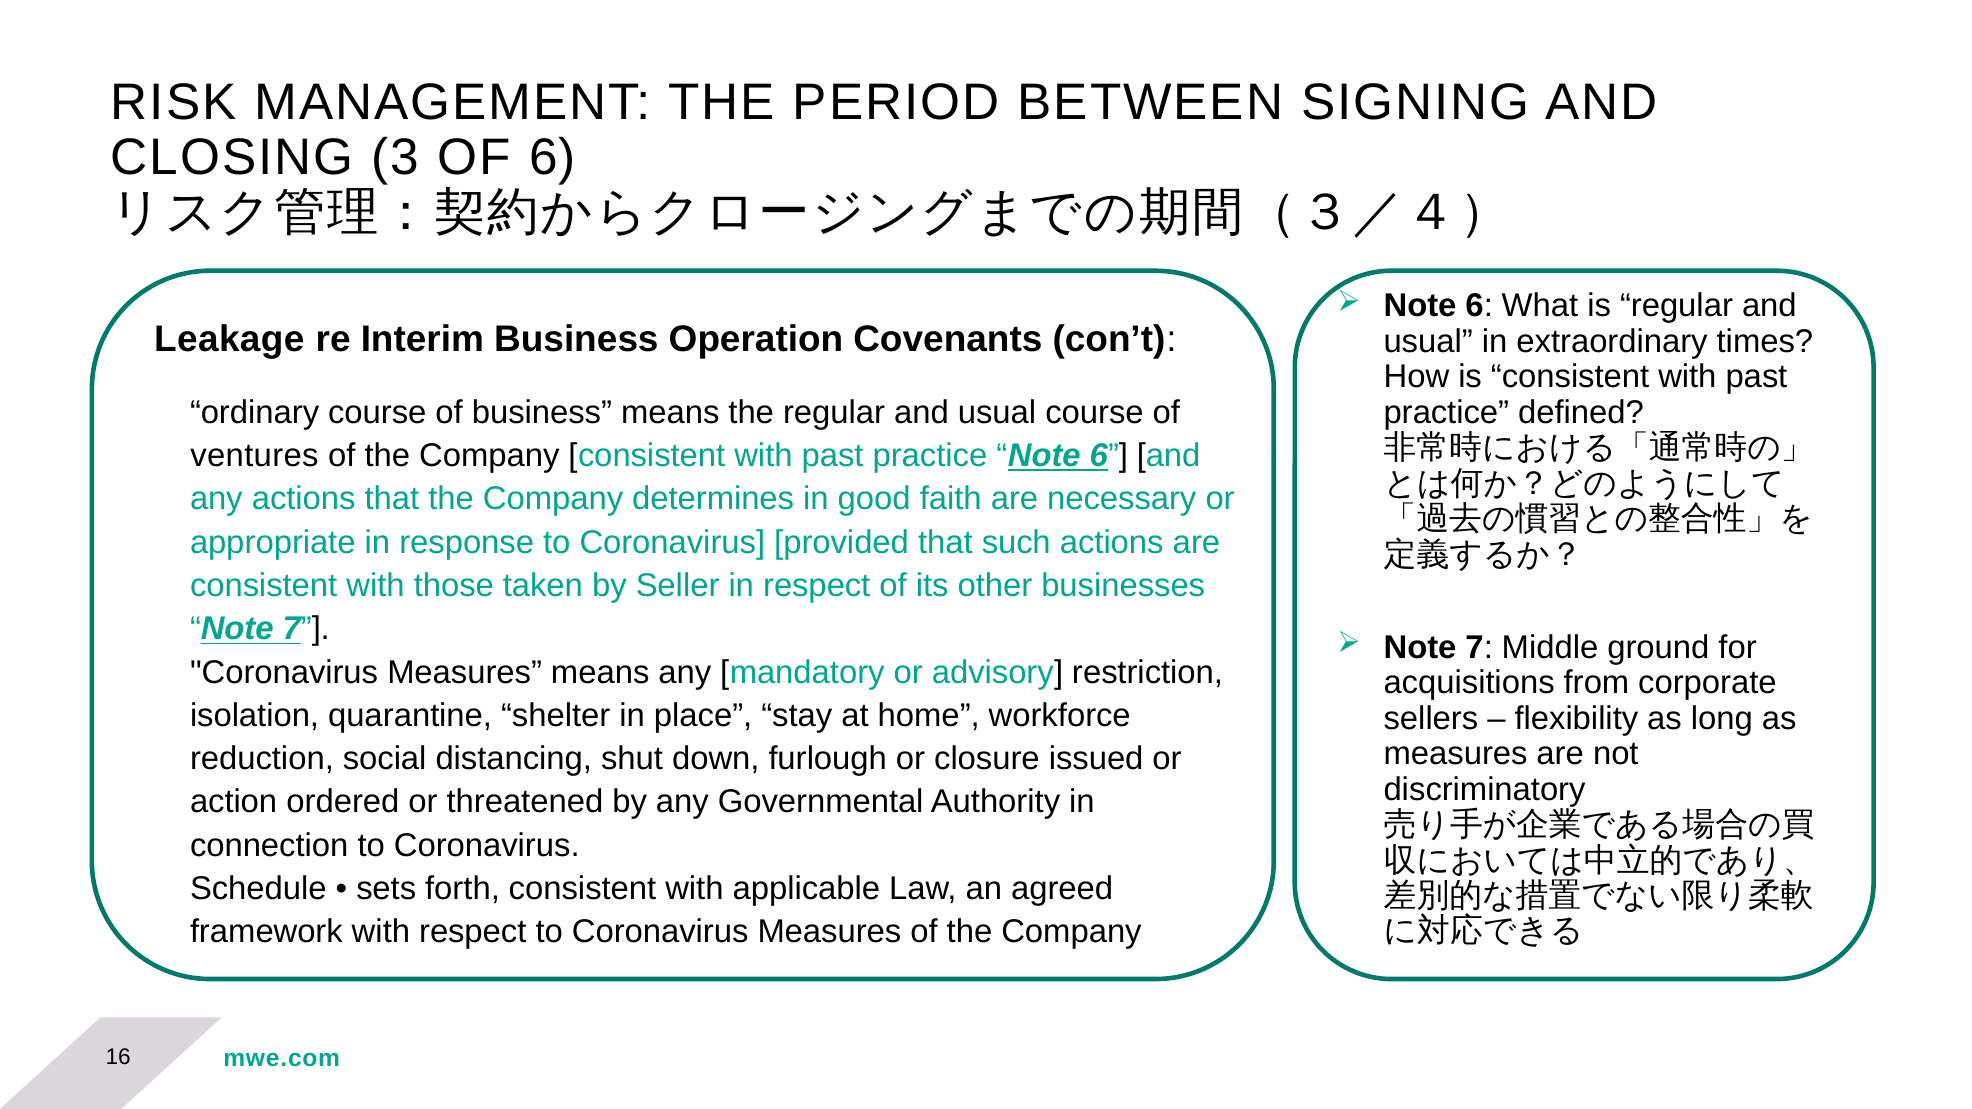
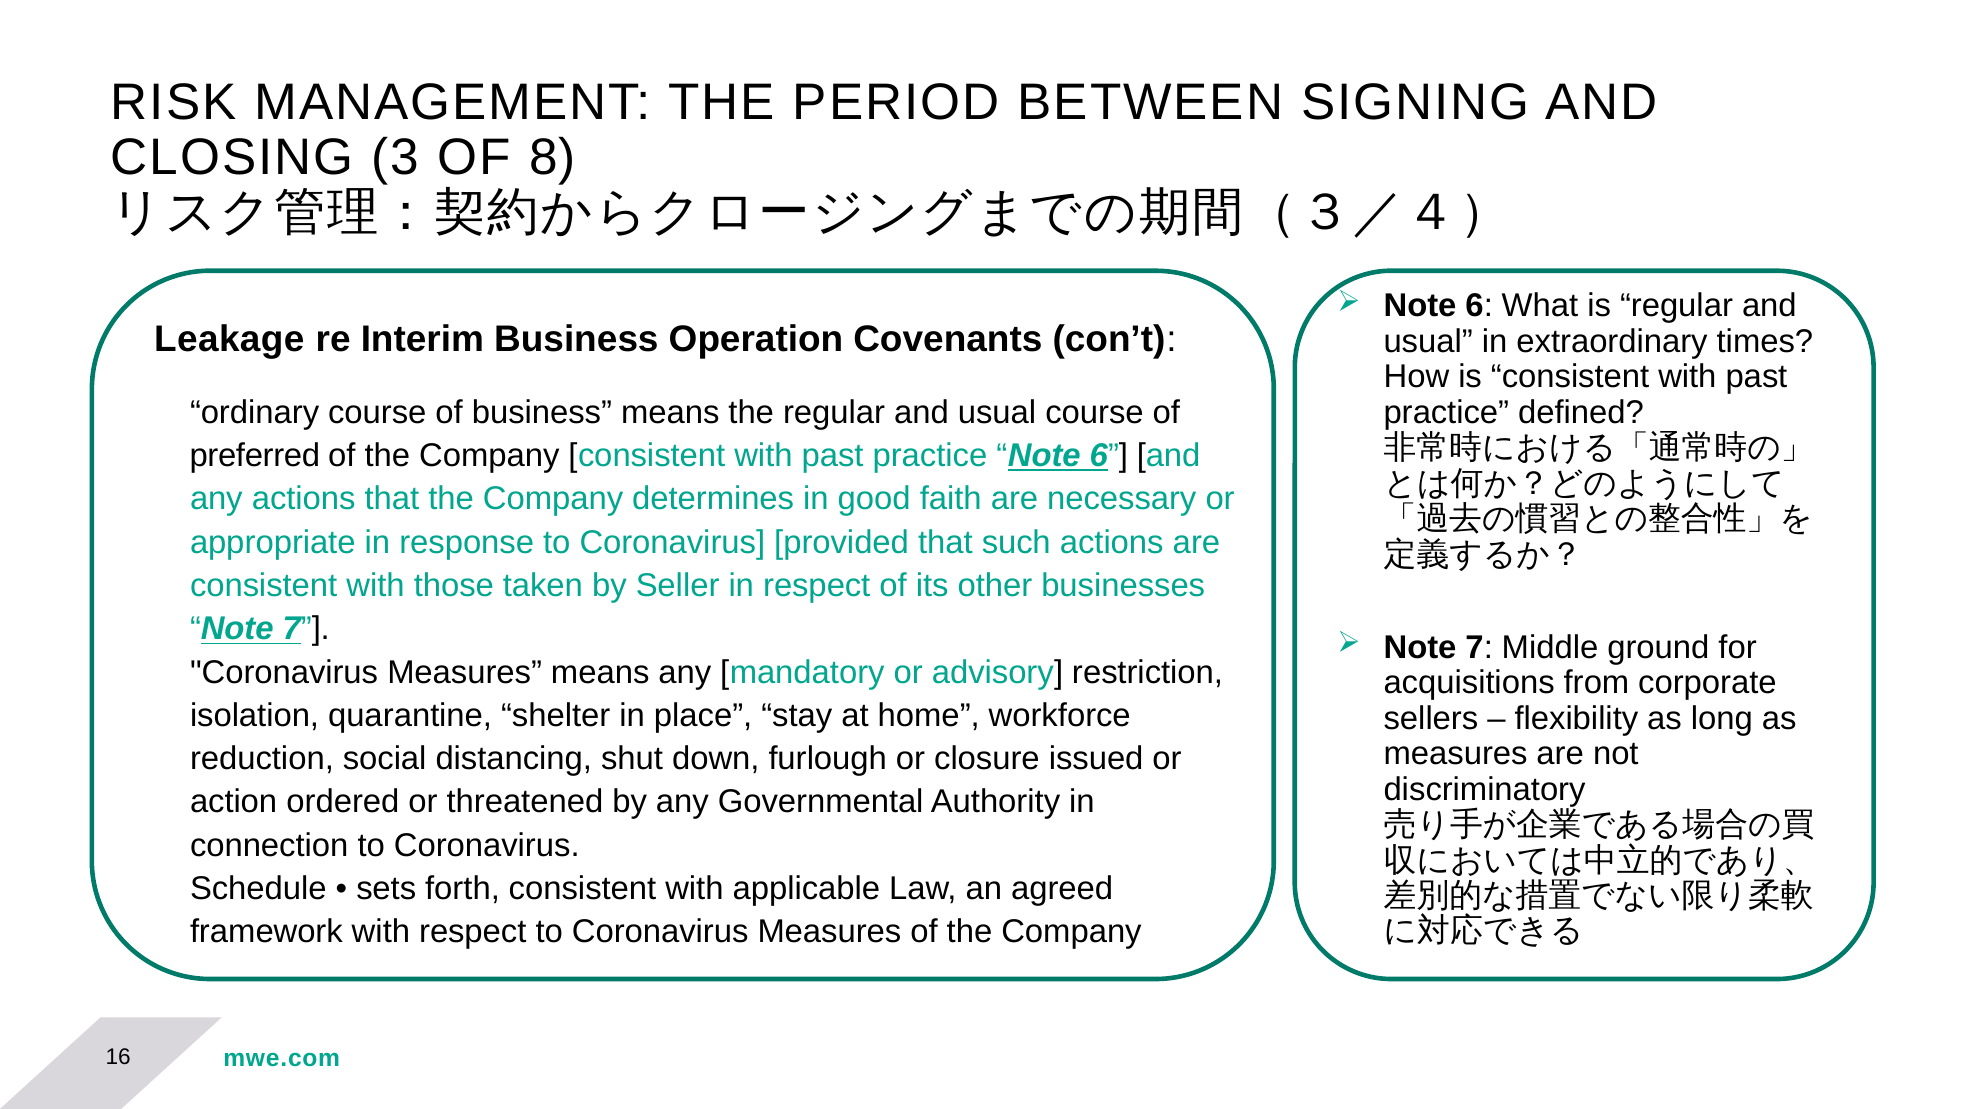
OF 6: 6 -> 8
ventures: ventures -> preferred
